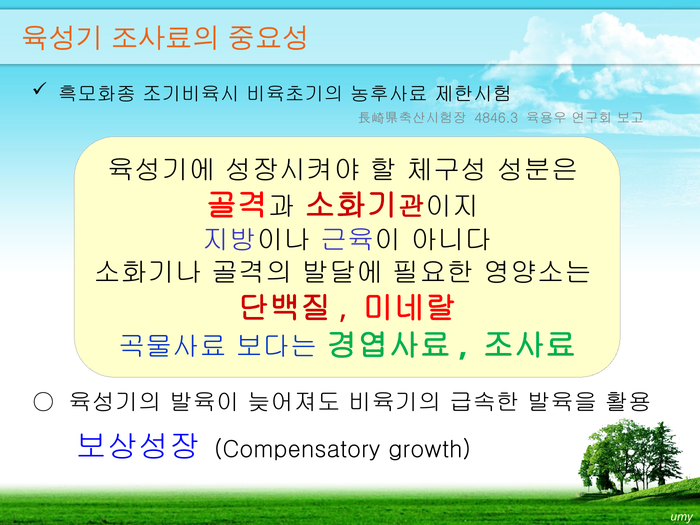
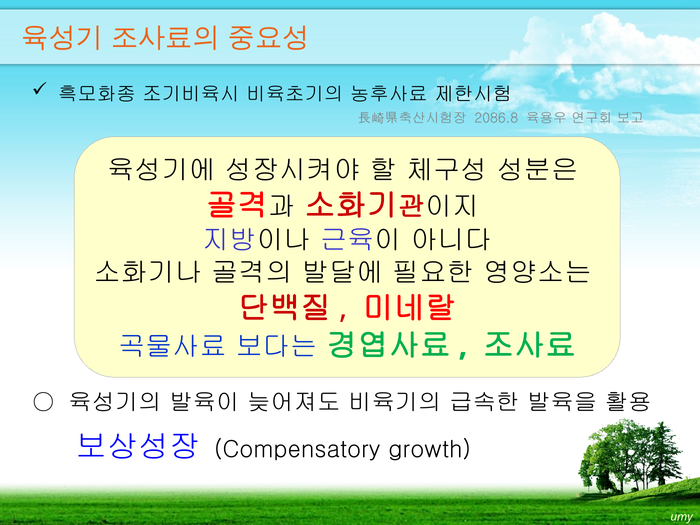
4846.3: 4846.3 -> 2086.8
